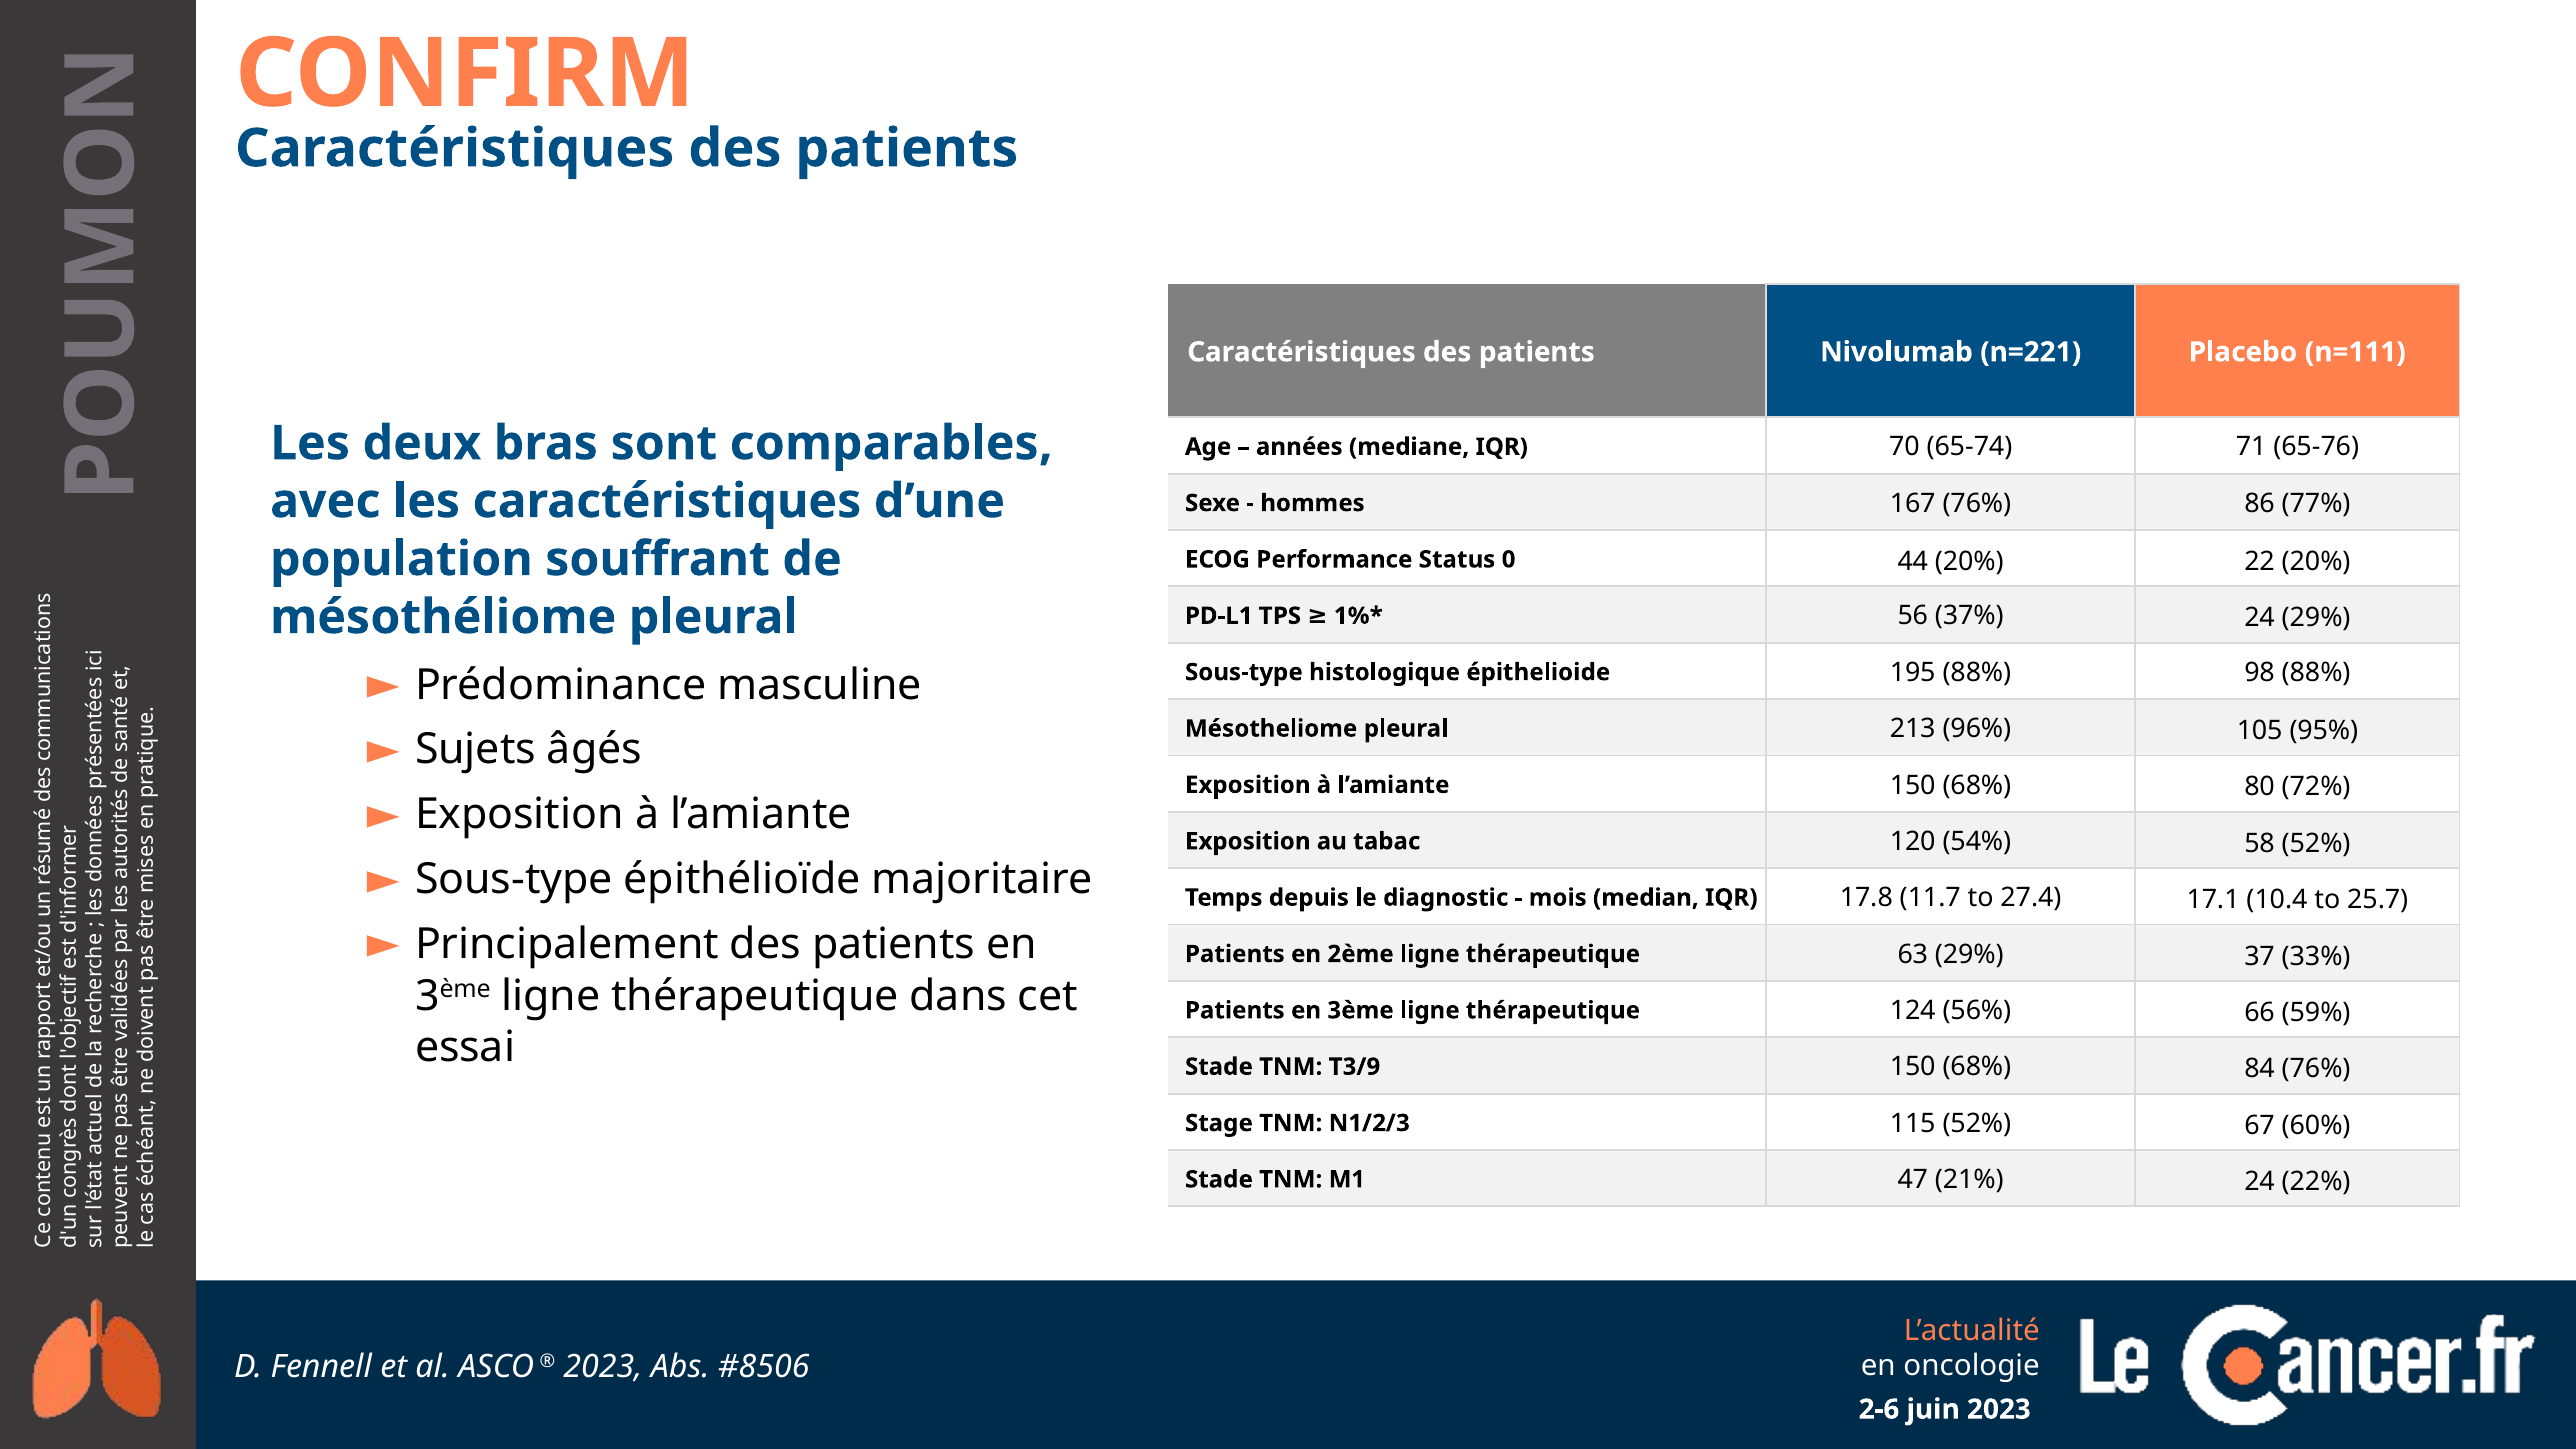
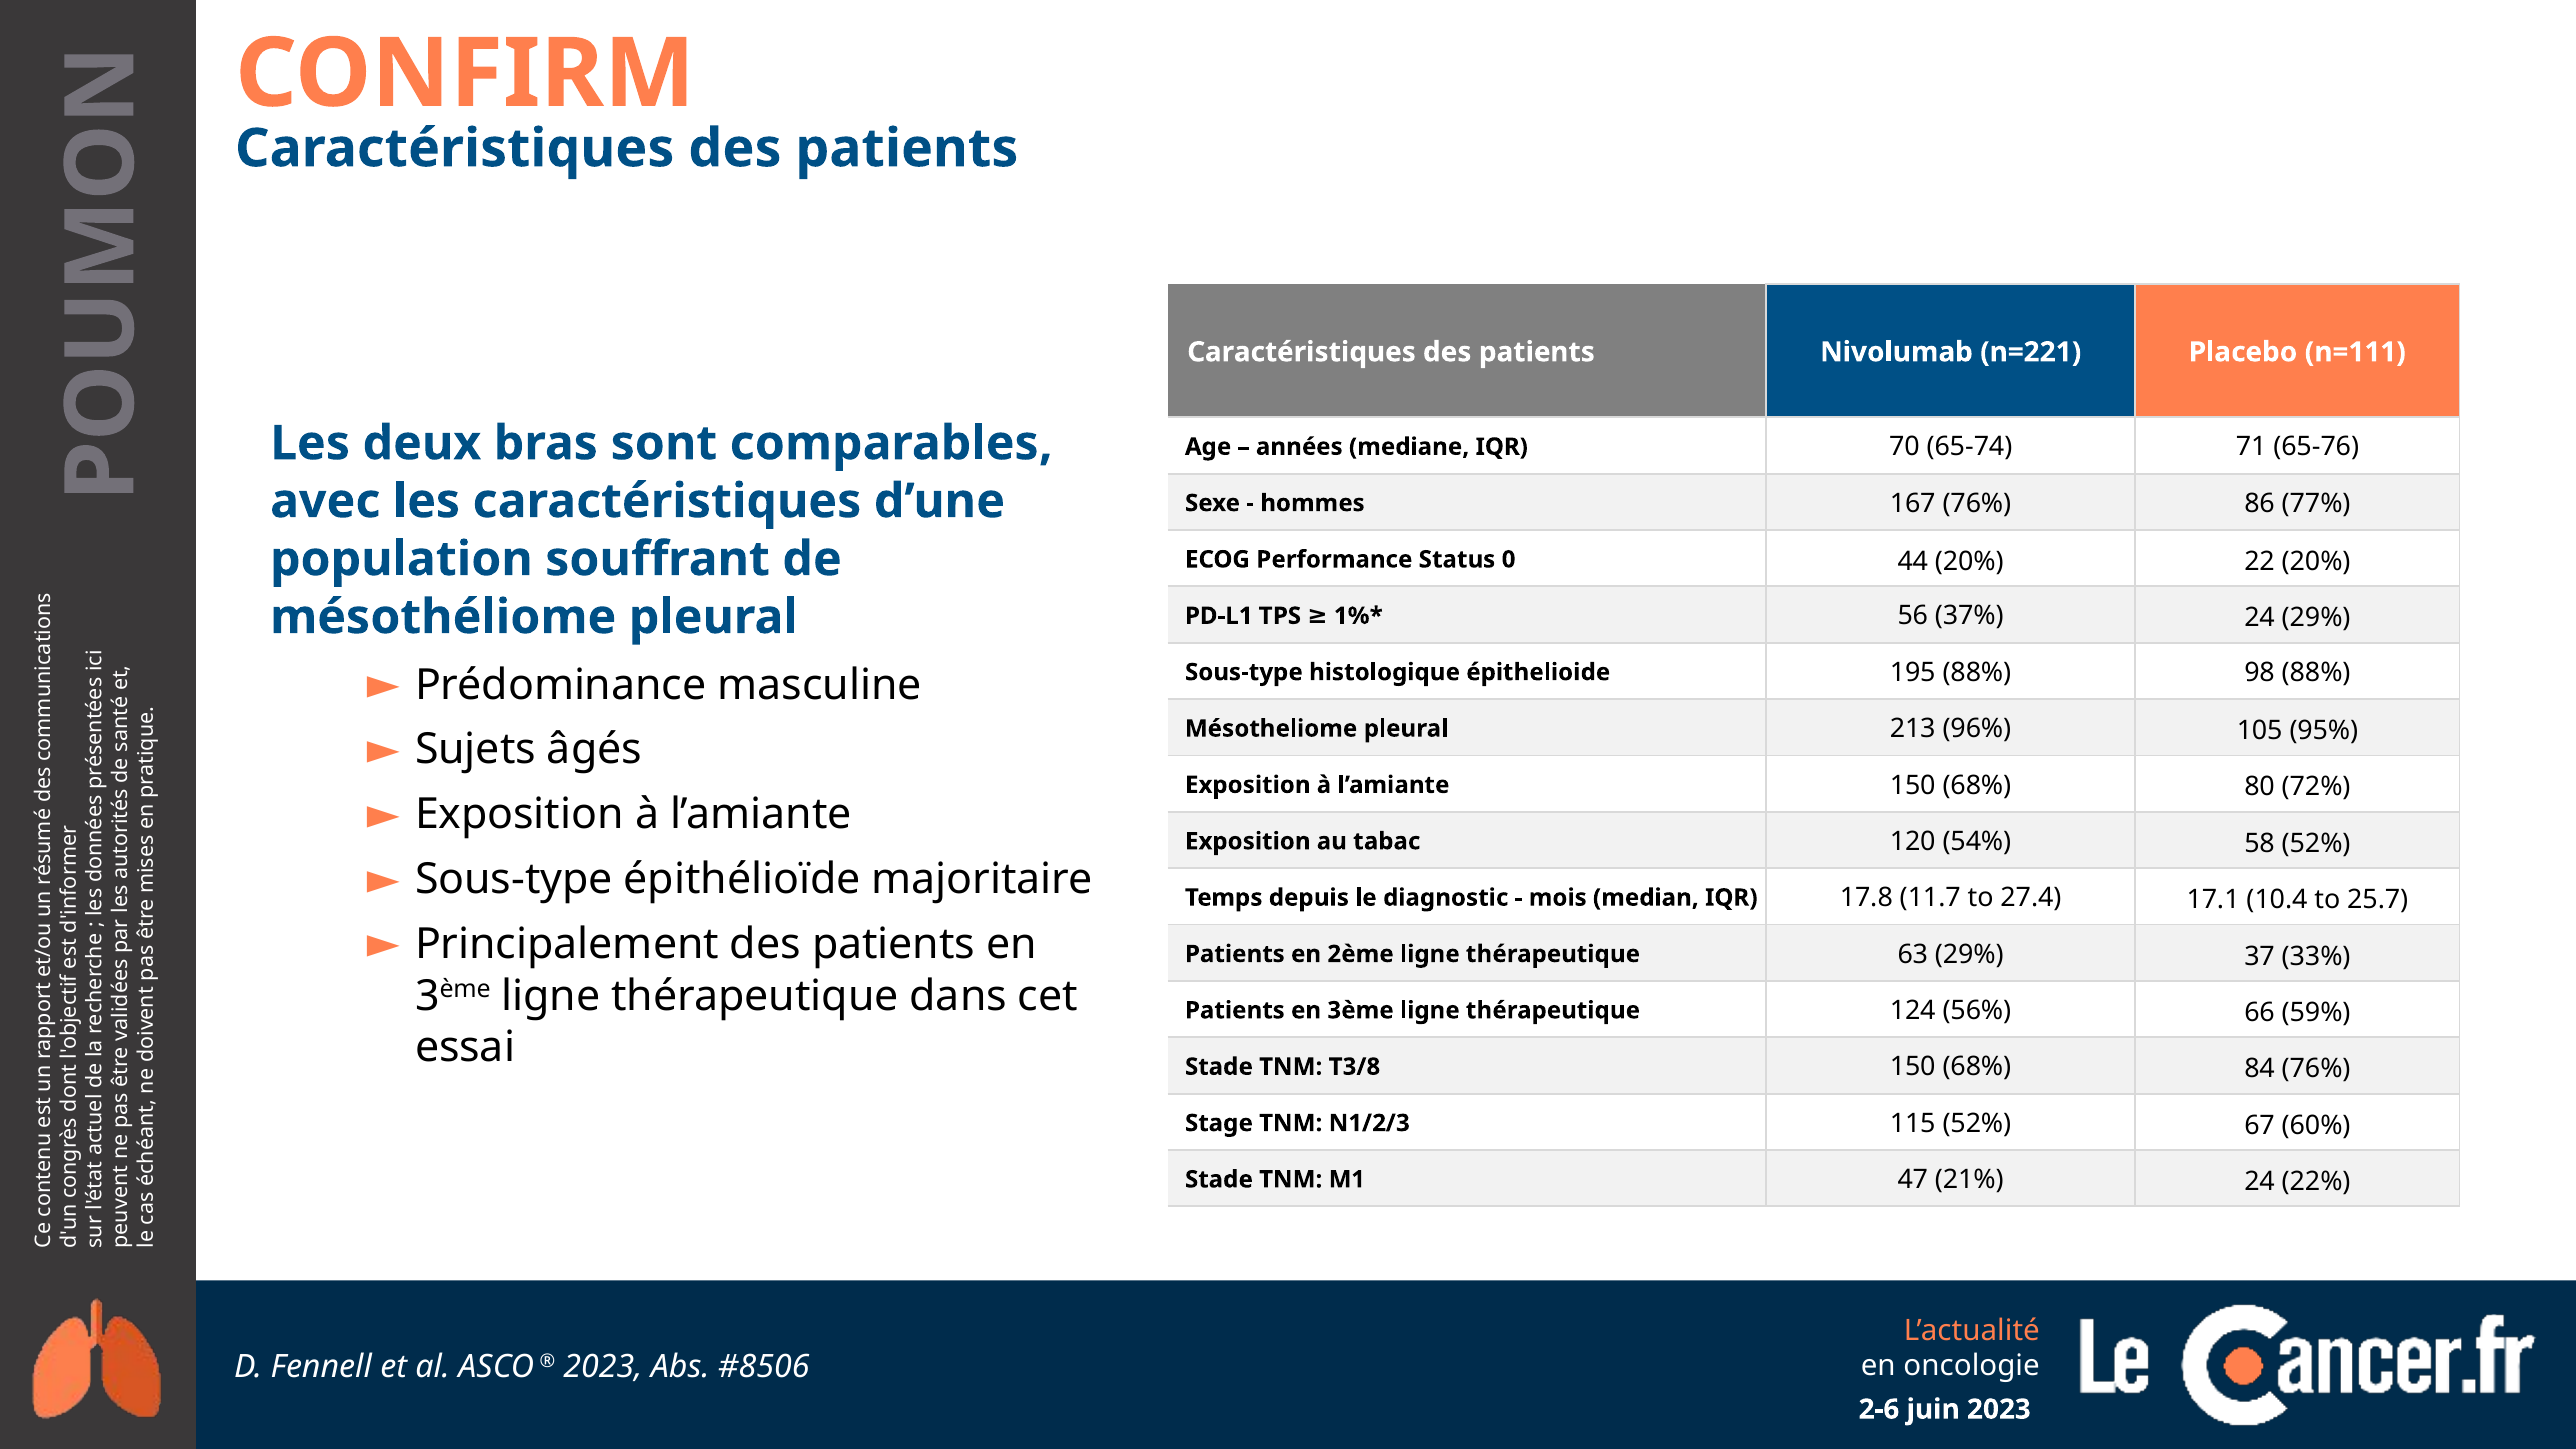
T3/9: T3/9 -> T3/8
